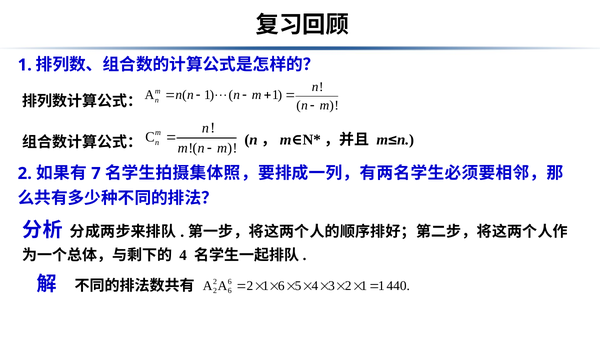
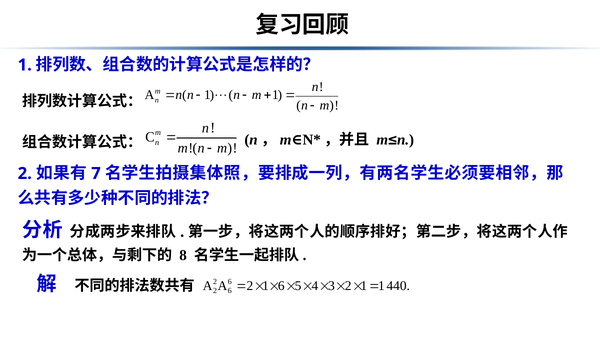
4 at (183, 256): 4 -> 8
